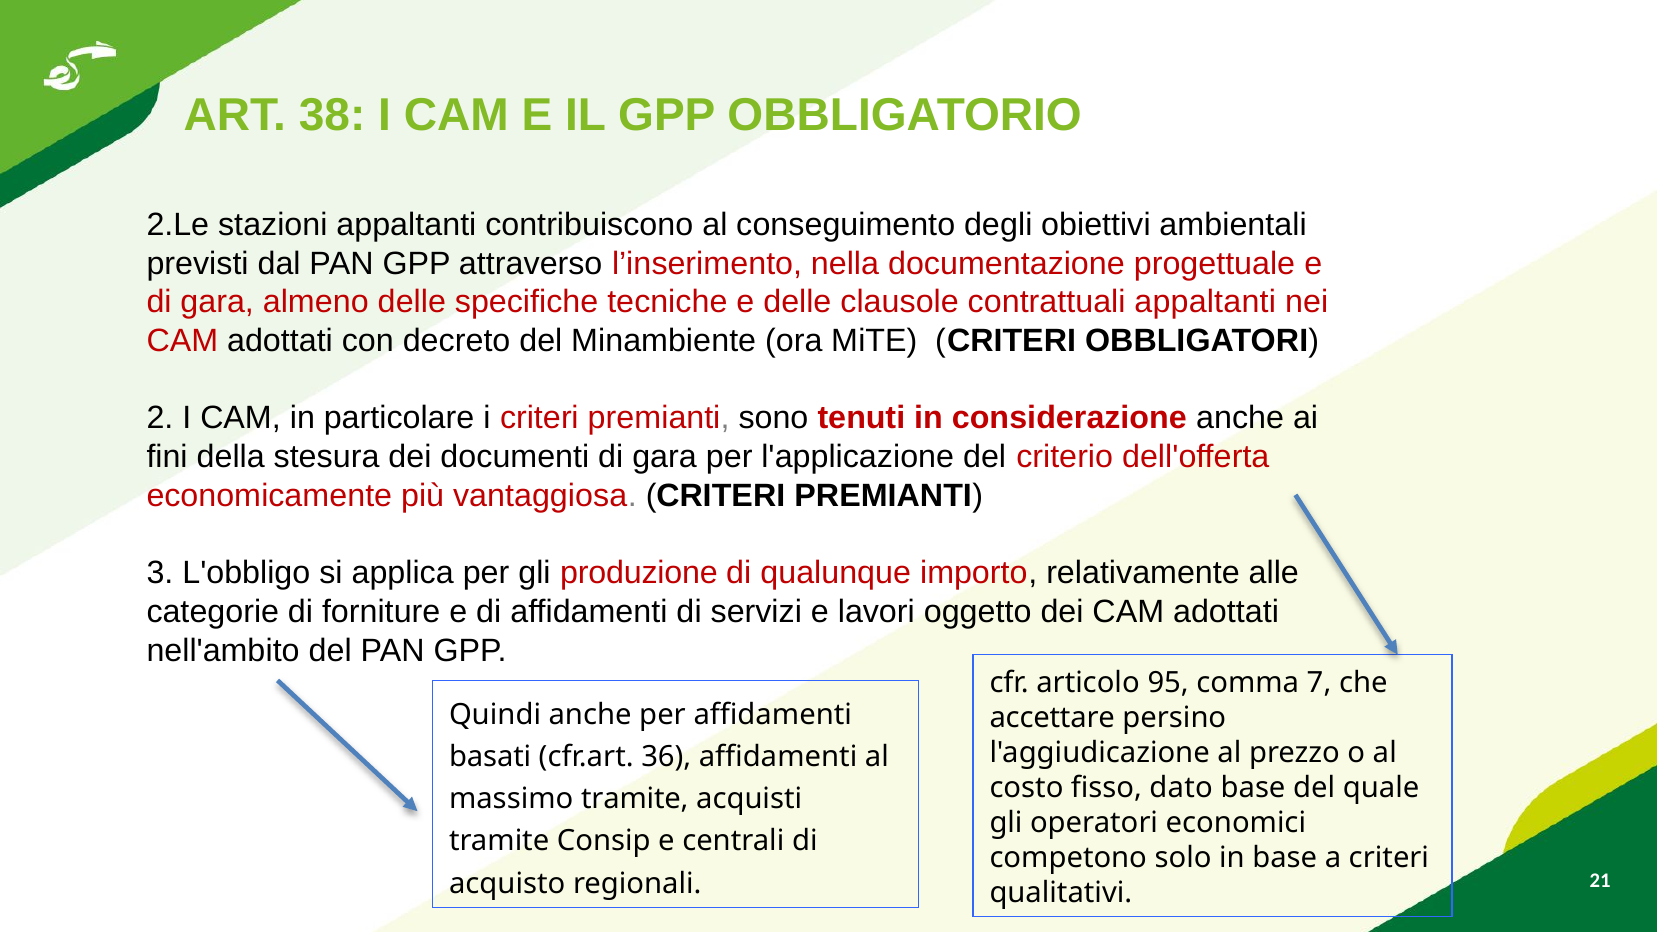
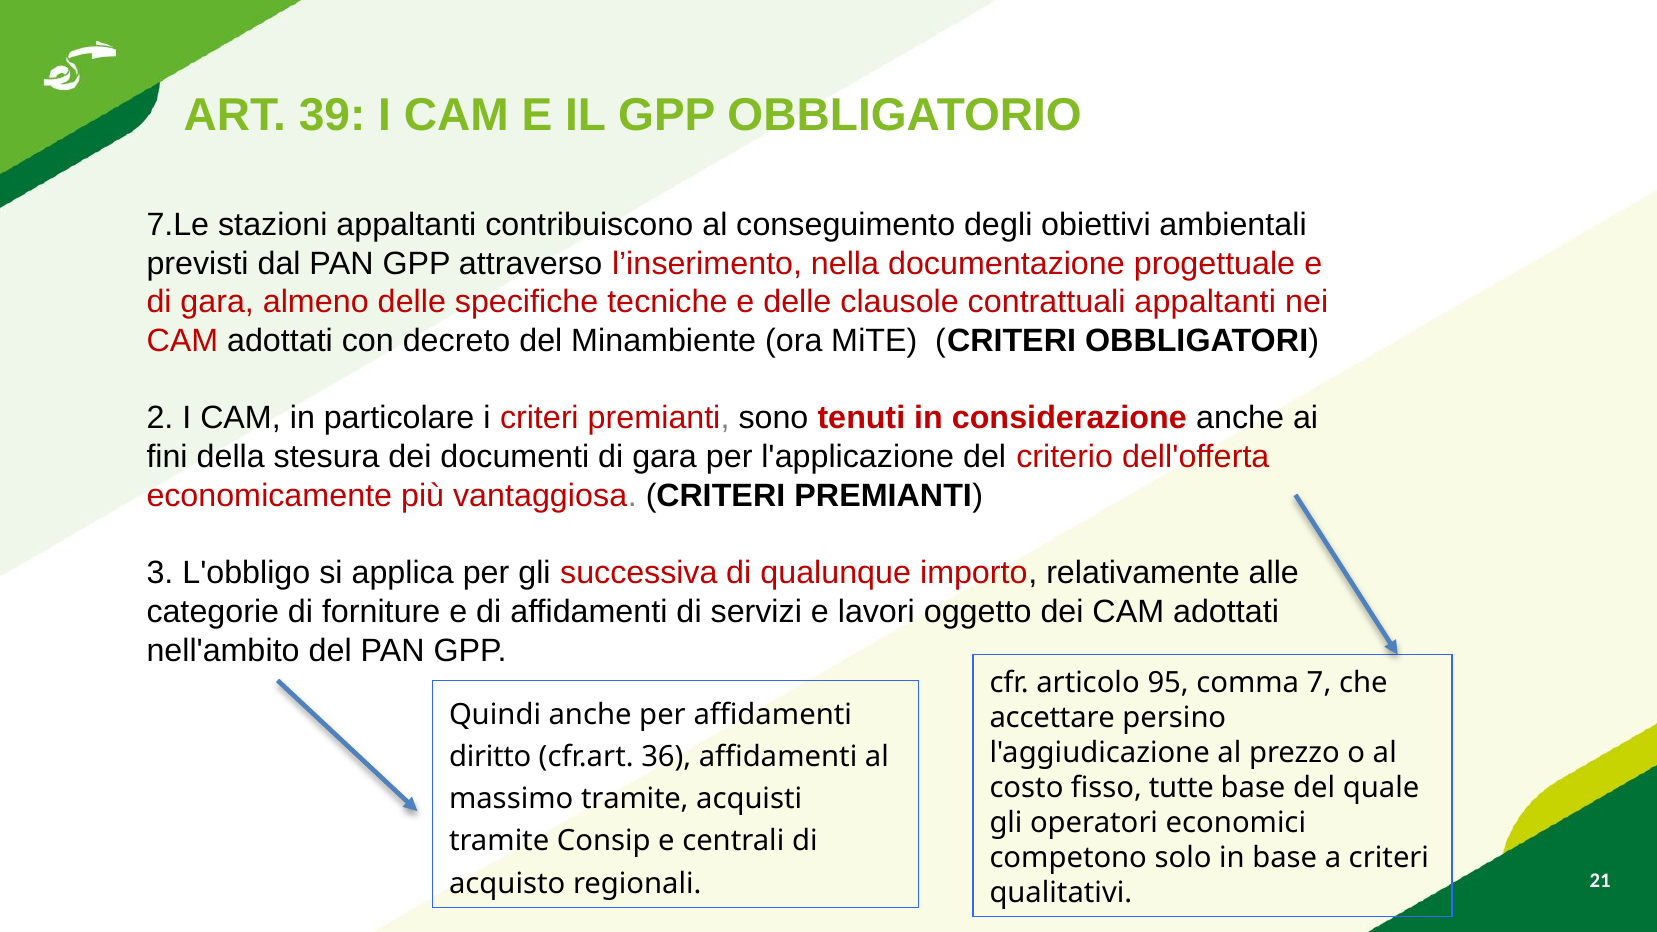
38: 38 -> 39
2.Le: 2.Le -> 7.Le
produzione: produzione -> successiva
basati: basati -> diritto
dato: dato -> tutte
